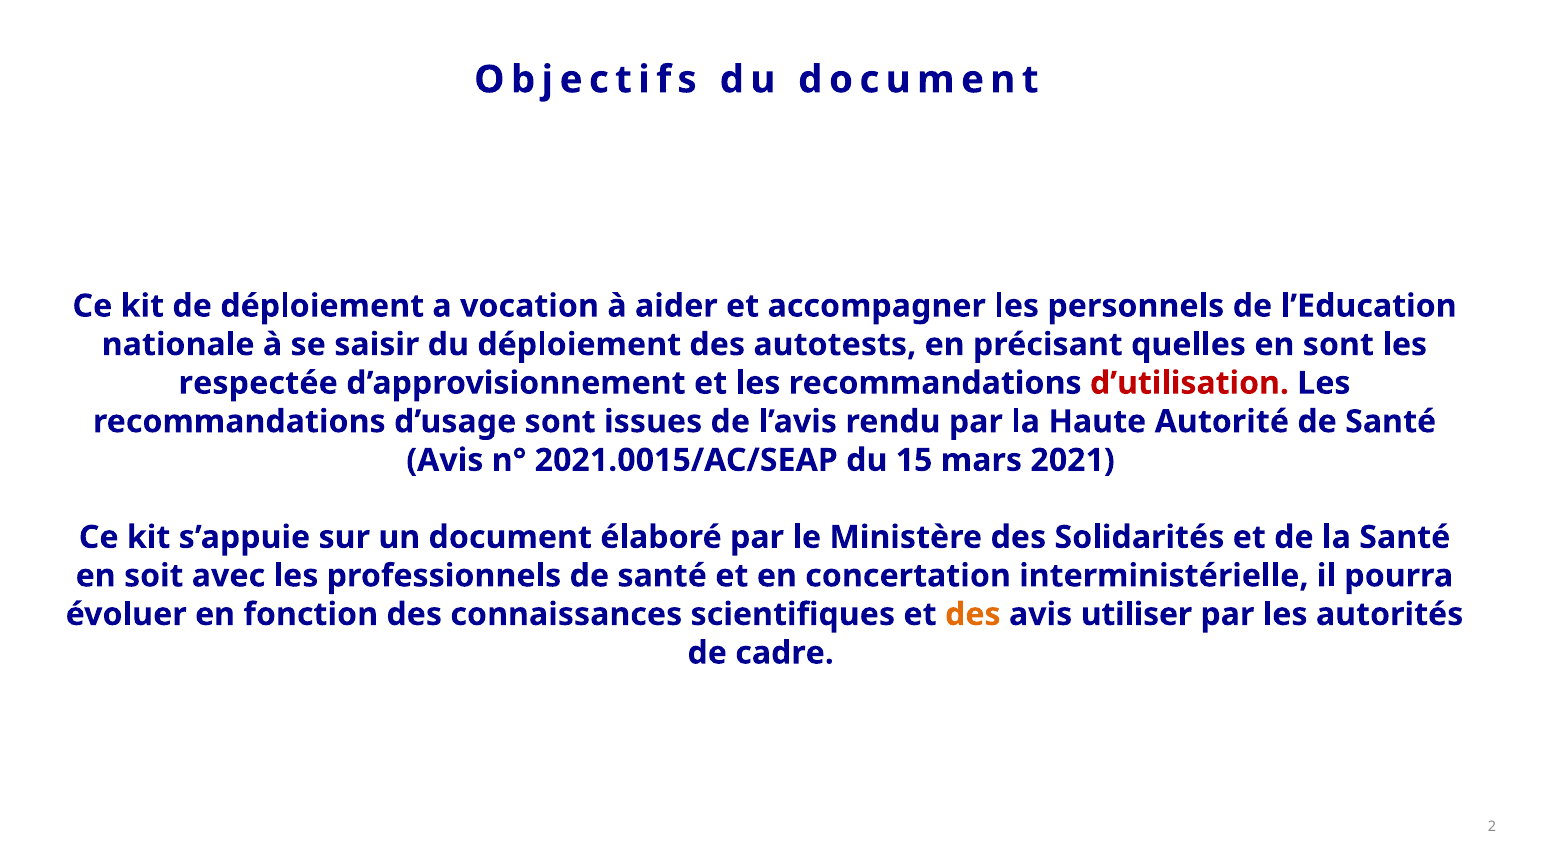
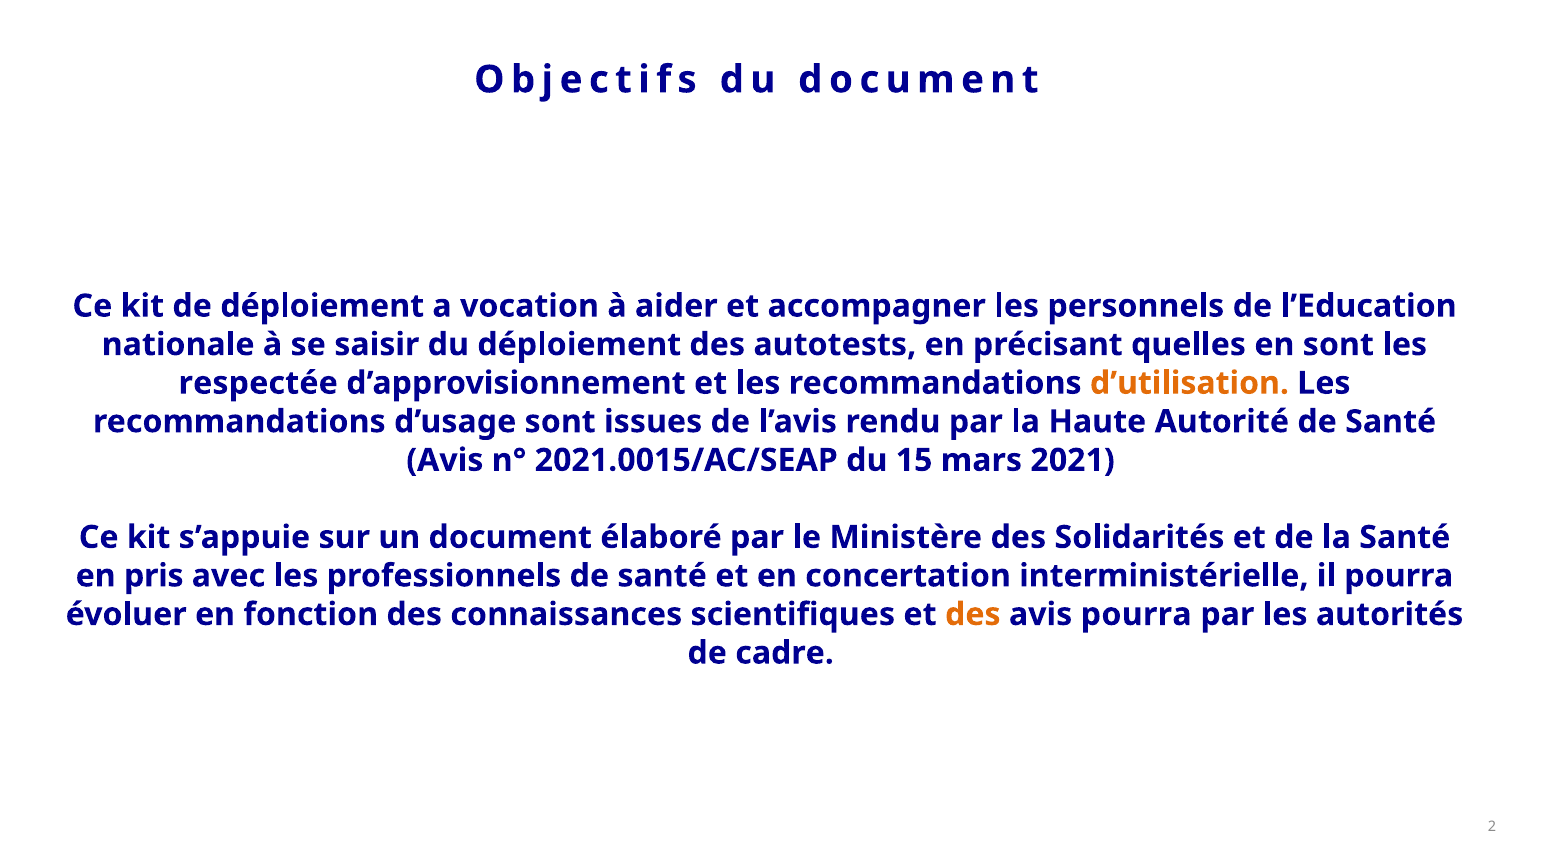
d’utilisation colour: red -> orange
soit: soit -> pris
avis utiliser: utiliser -> pourra
